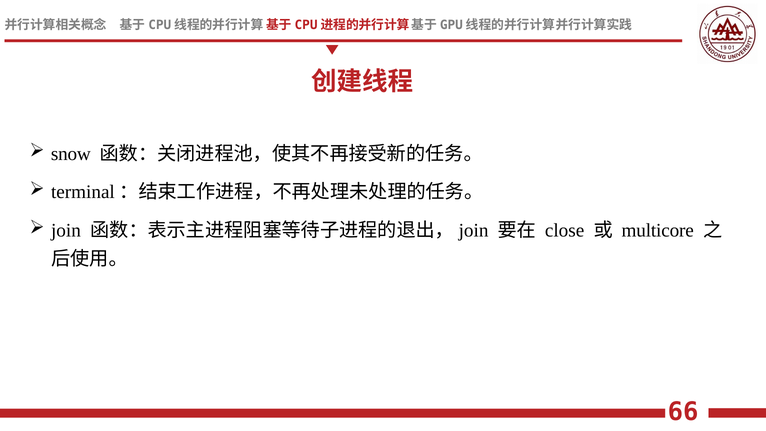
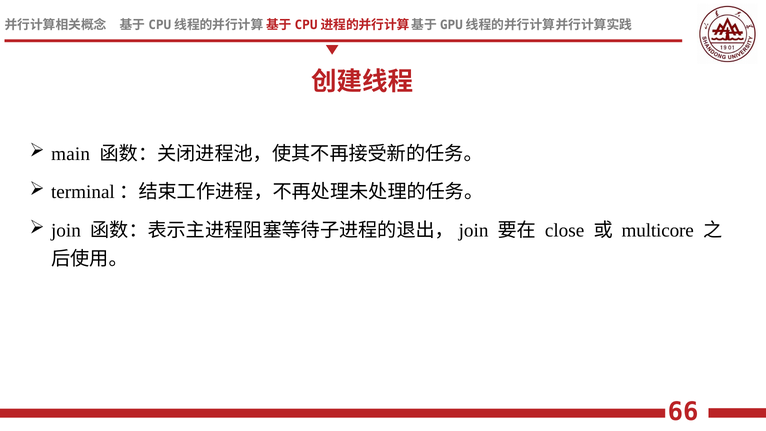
snow: snow -> main
